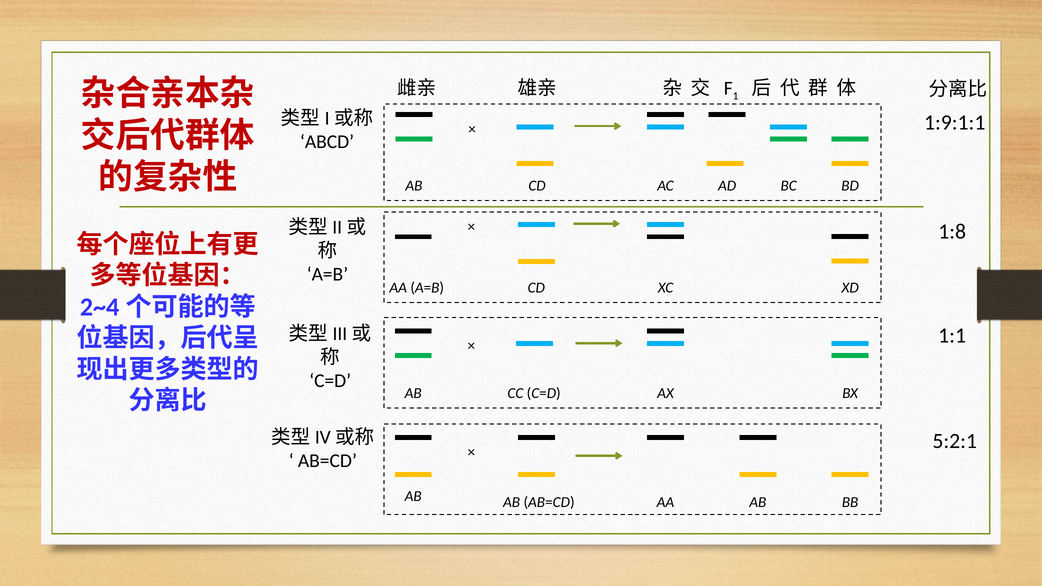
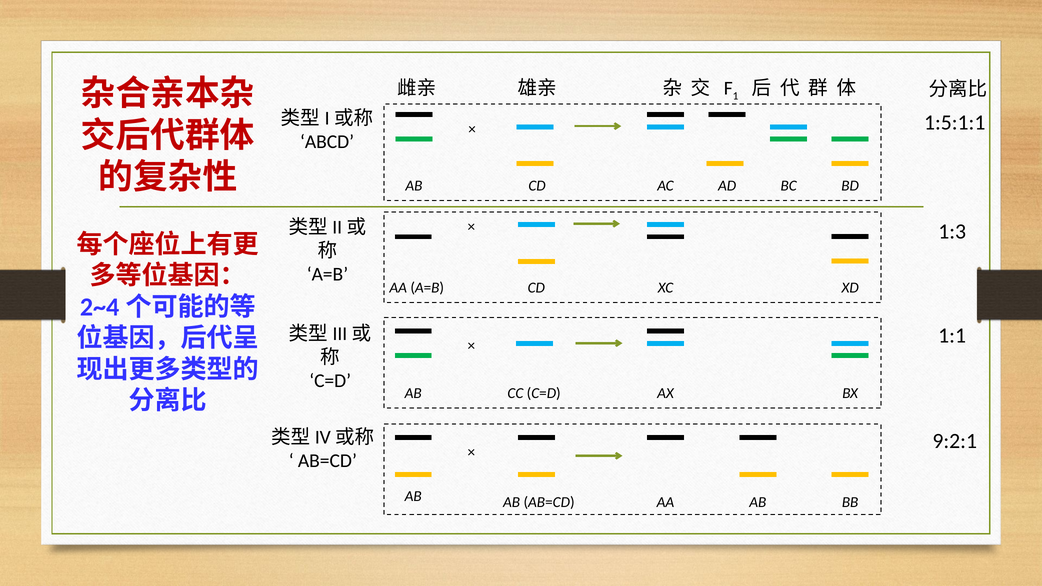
1:9:1:1: 1:9:1:1 -> 1:5:1:1
1:8: 1:8 -> 1:3
5:2:1: 5:2:1 -> 9:2:1
